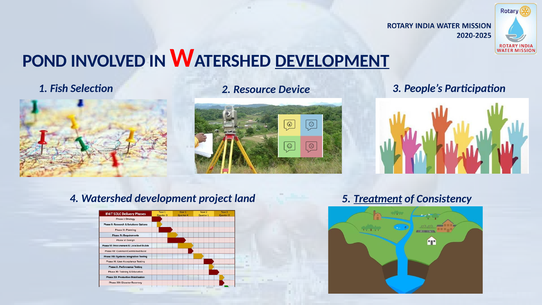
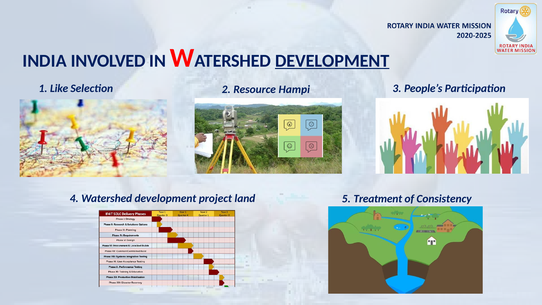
POND: POND -> INDIA
Fish: Fish -> Like
Device: Device -> Hampi
Treatment underline: present -> none
